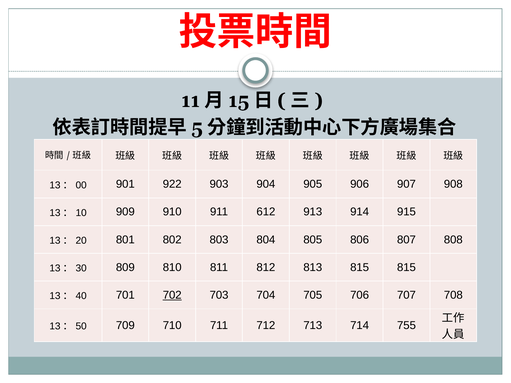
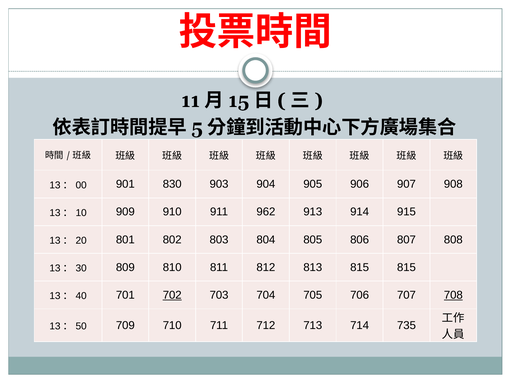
922: 922 -> 830
612: 612 -> 962
708 underline: none -> present
755: 755 -> 735
